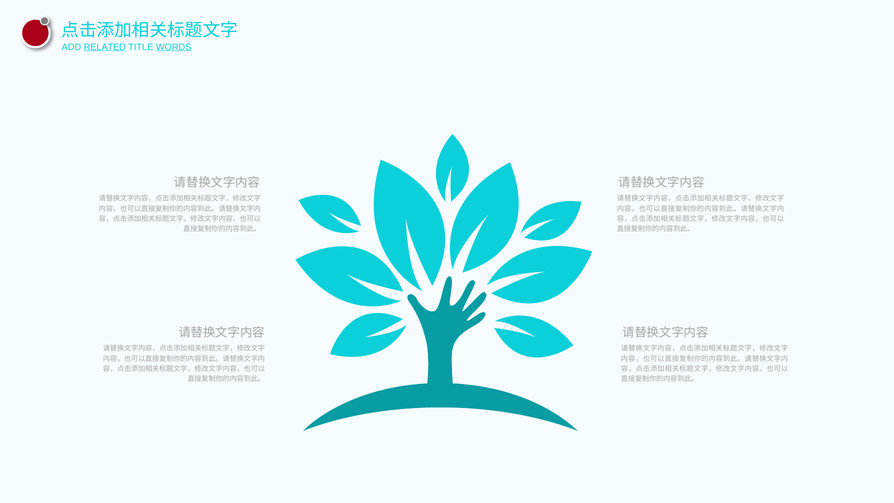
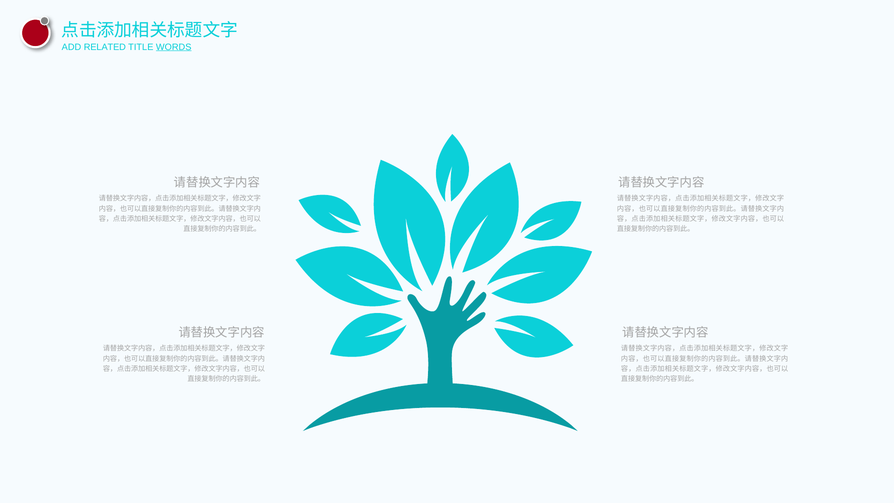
RELATED underline: present -> none
